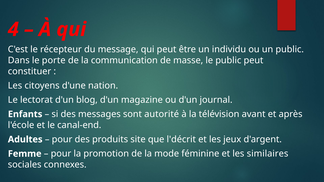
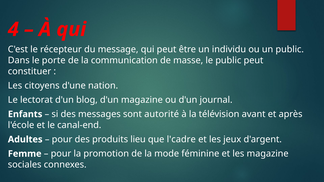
site: site -> lieu
l'décrit: l'décrit -> l'cadre
les similaires: similaires -> magazine
